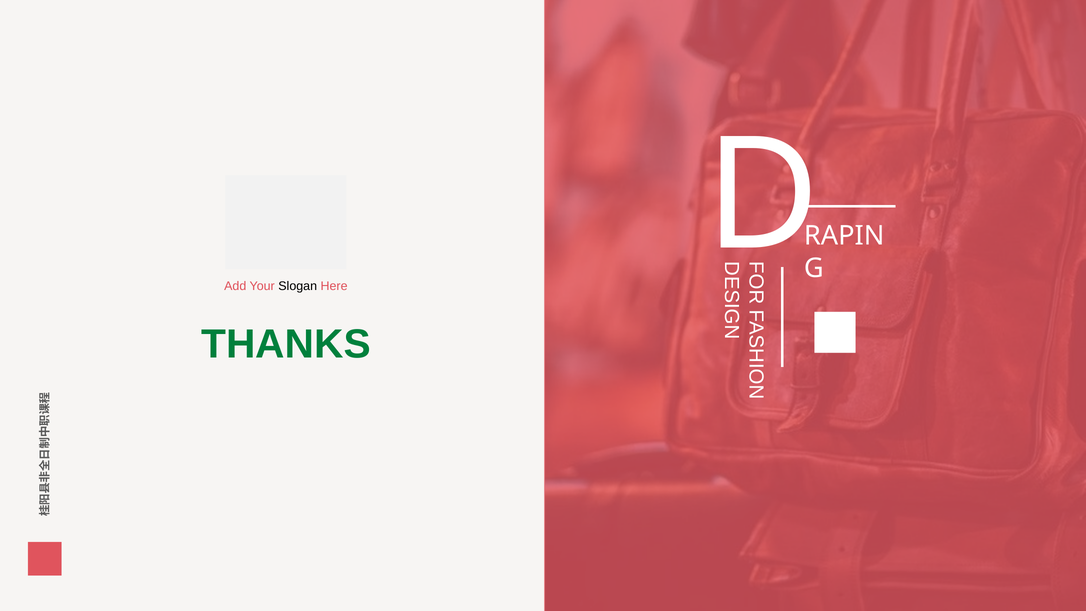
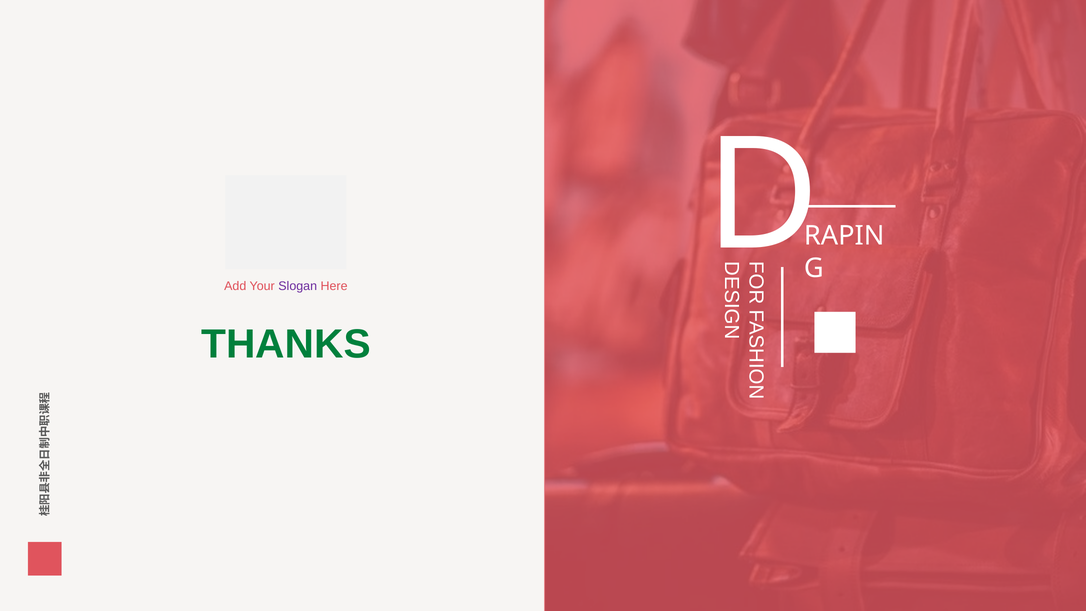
Slogan colour: black -> purple
